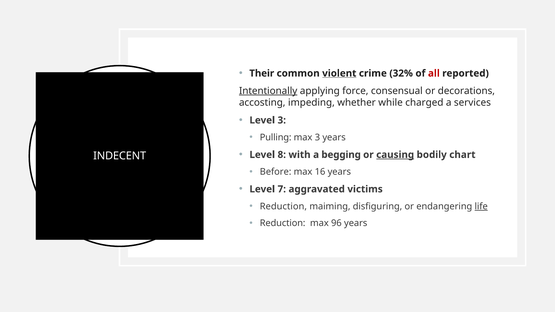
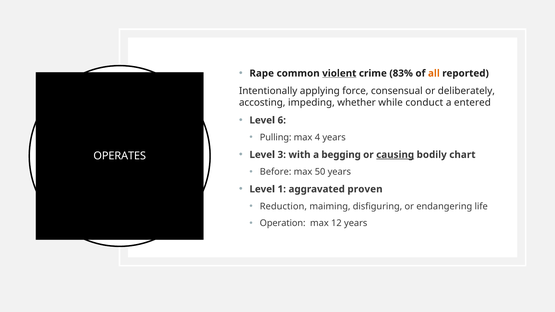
Their: Their -> Rape
32%: 32% -> 83%
all colour: red -> orange
Intentionally underline: present -> none
decorations: decorations -> deliberately
charged: charged -> conduct
services: services -> entered
Level 3: 3 -> 6
max 3: 3 -> 4
8: 8 -> 3
INDECENT: INDECENT -> OPERATES
16: 16 -> 50
7: 7 -> 1
victims: victims -> proven
life underline: present -> none
Reduction at (283, 223): Reduction -> Operation
96: 96 -> 12
